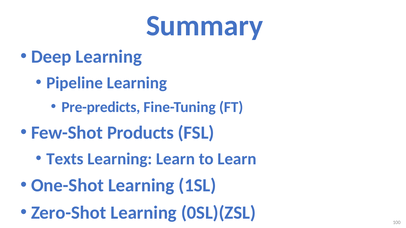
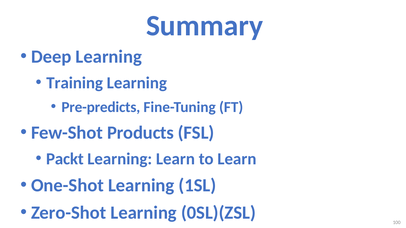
Pipeline: Pipeline -> Training
Texts: Texts -> Packt
